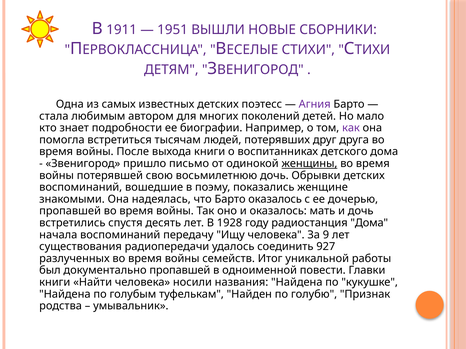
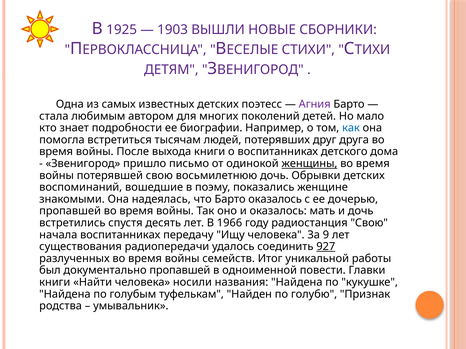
1911: 1911 -> 1925
1951: 1951 -> 1903
как colour: purple -> blue
1928: 1928 -> 1966
радиостанция Дома: Дома -> Свою
начала воспоминаний: воспоминаний -> воспитанниках
927 underline: none -> present
